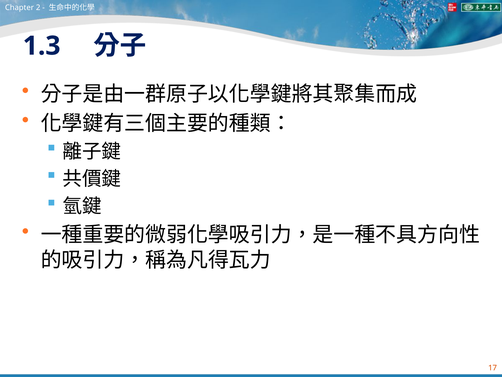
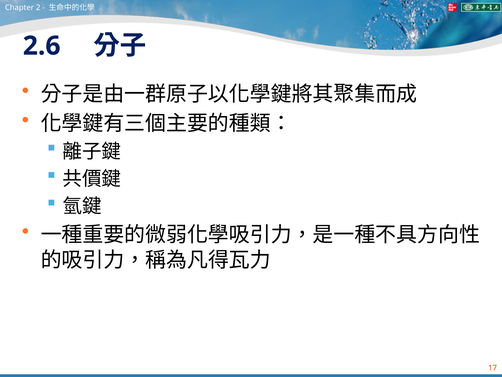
1.3: 1.3 -> 2.6
